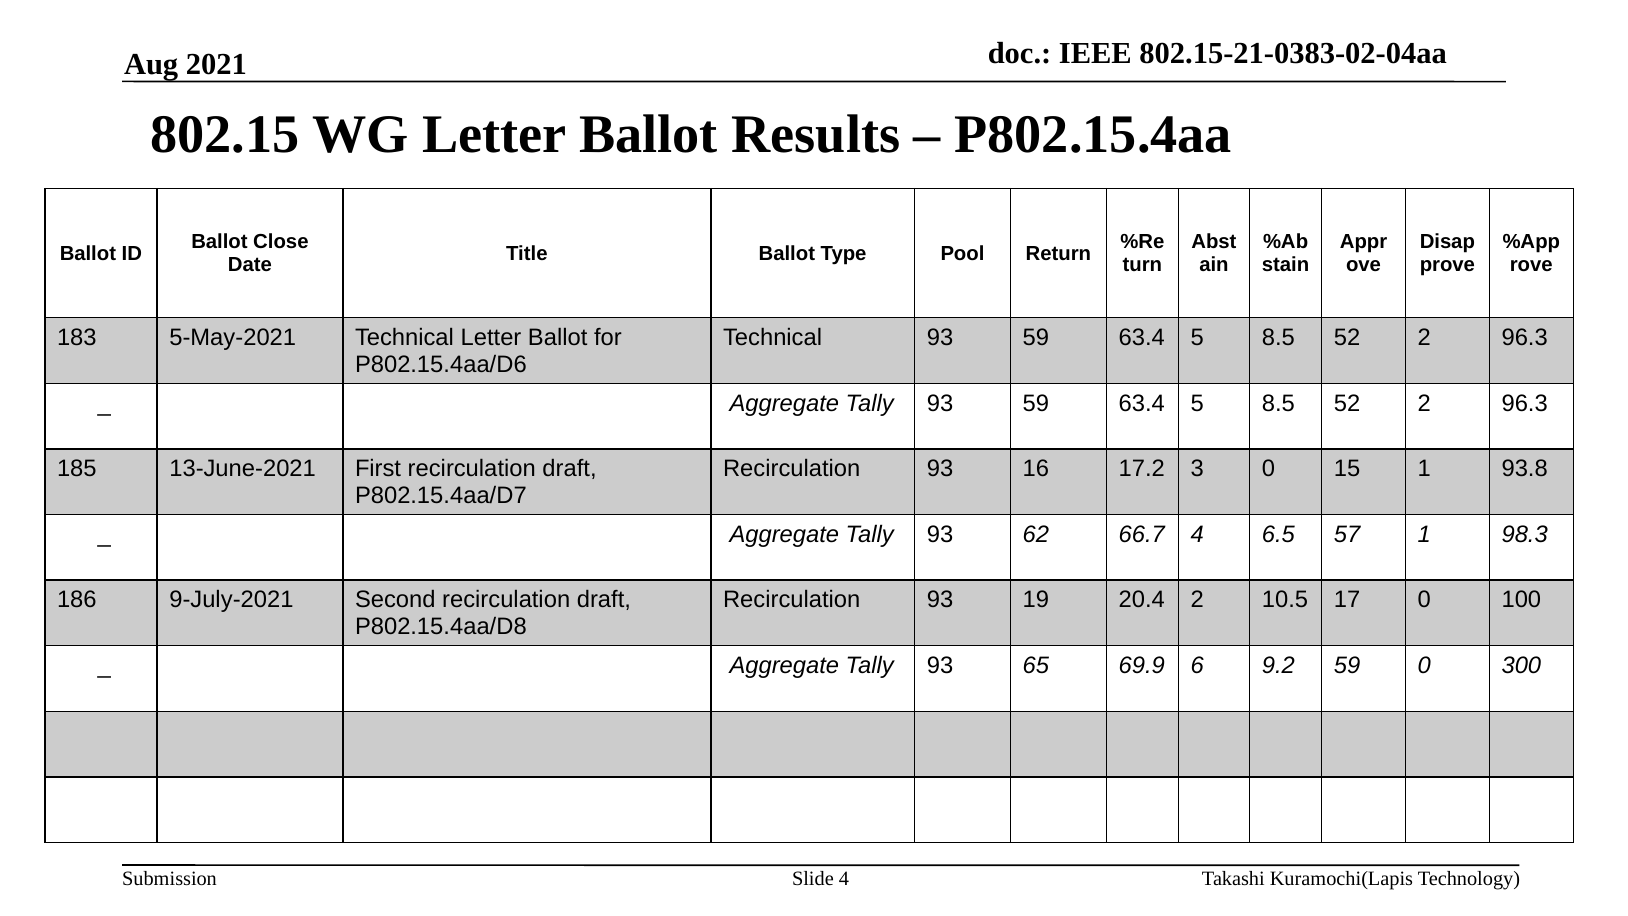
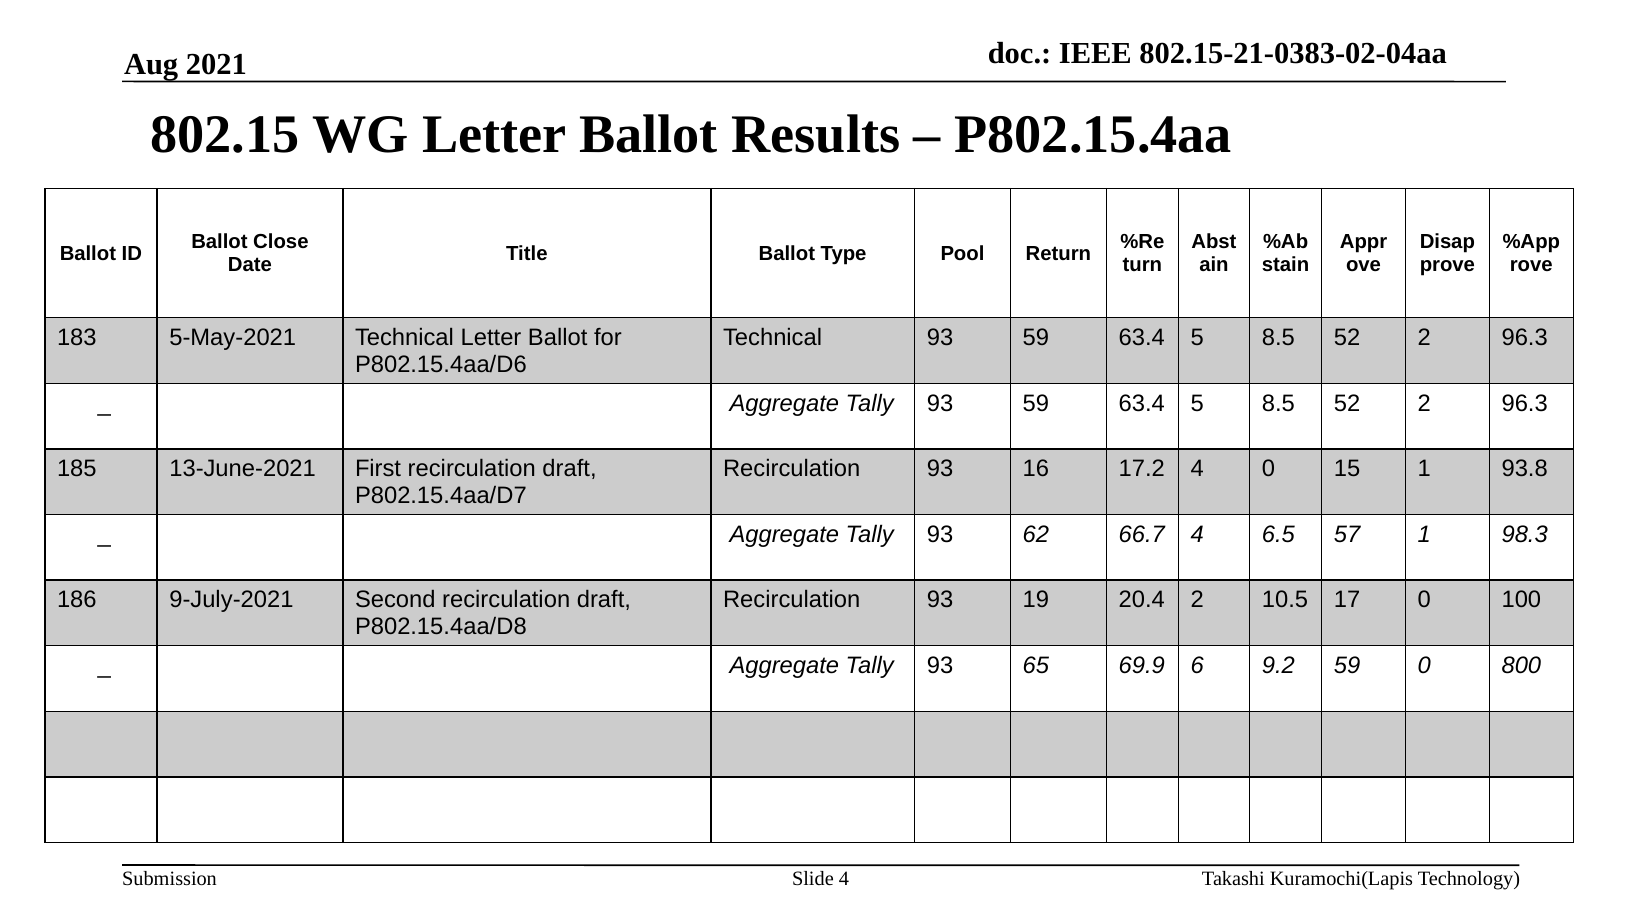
17.2 3: 3 -> 4
300: 300 -> 800
